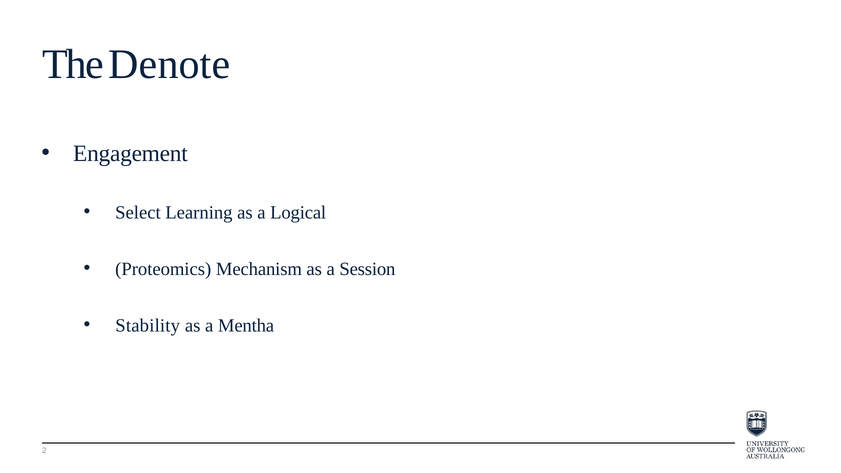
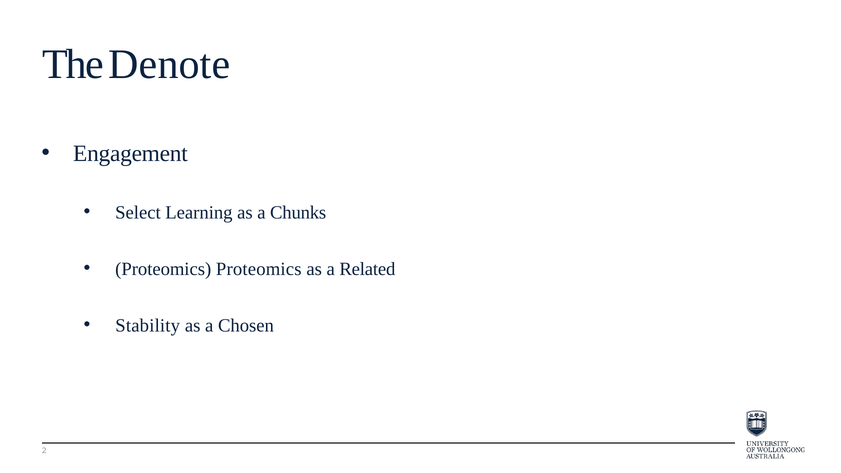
Logical: Logical -> Chunks
Proteomics Mechanism: Mechanism -> Proteomics
Session: Session -> Related
Mentha: Mentha -> Chosen
